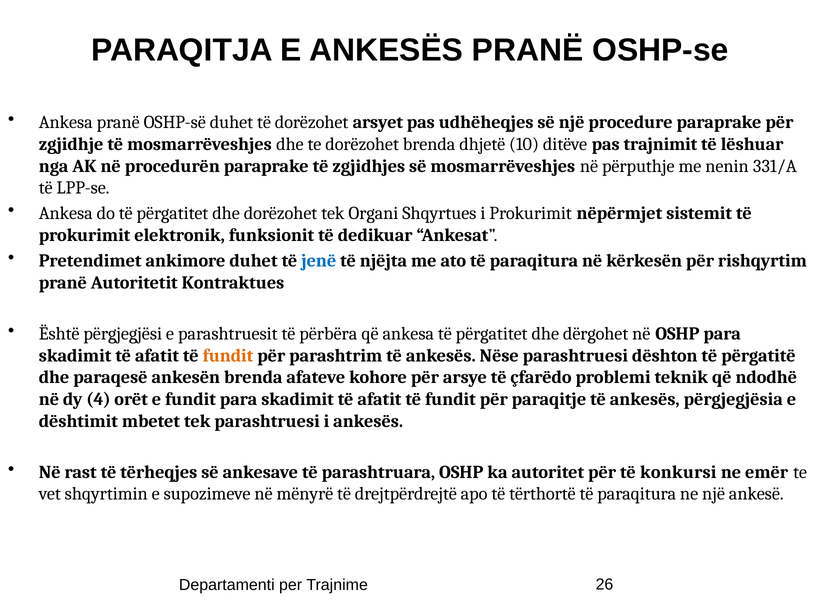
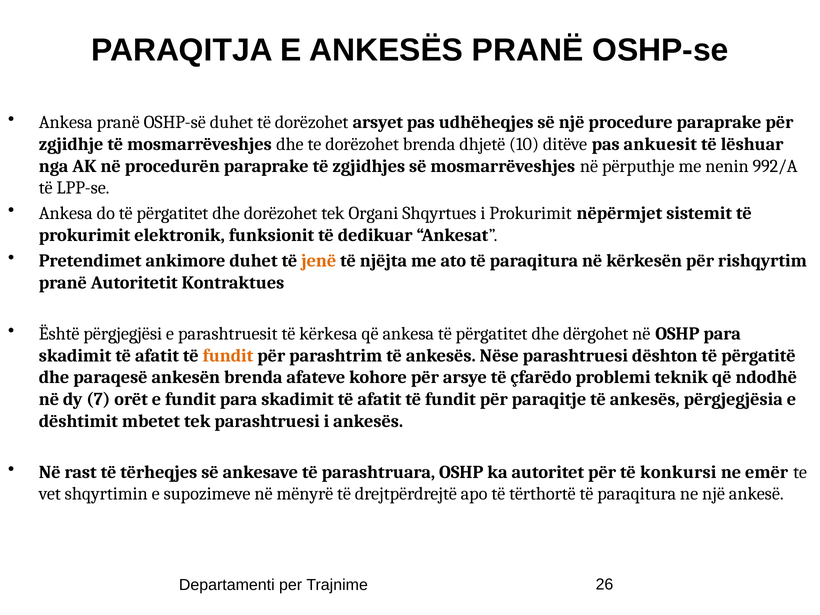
trajnimit: trajnimit -> ankuesit
331/A: 331/A -> 992/A
jenë colour: blue -> orange
përbëra: përbëra -> kërkesa
4: 4 -> 7
